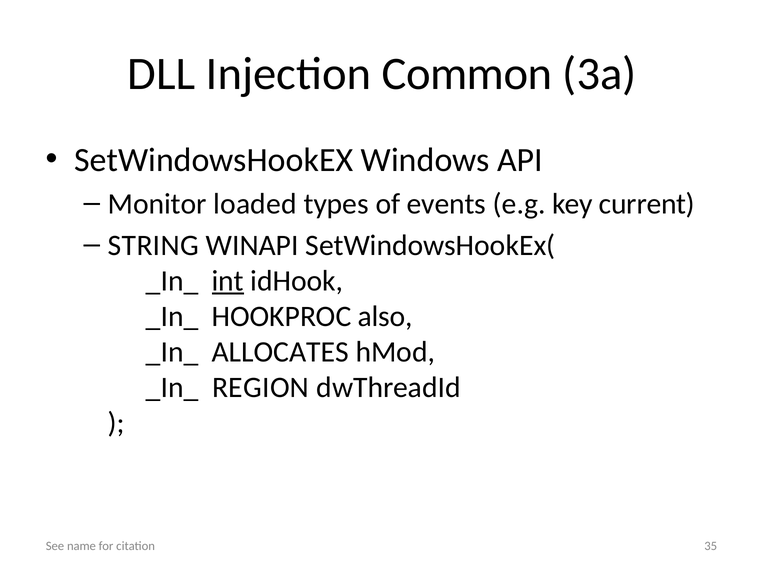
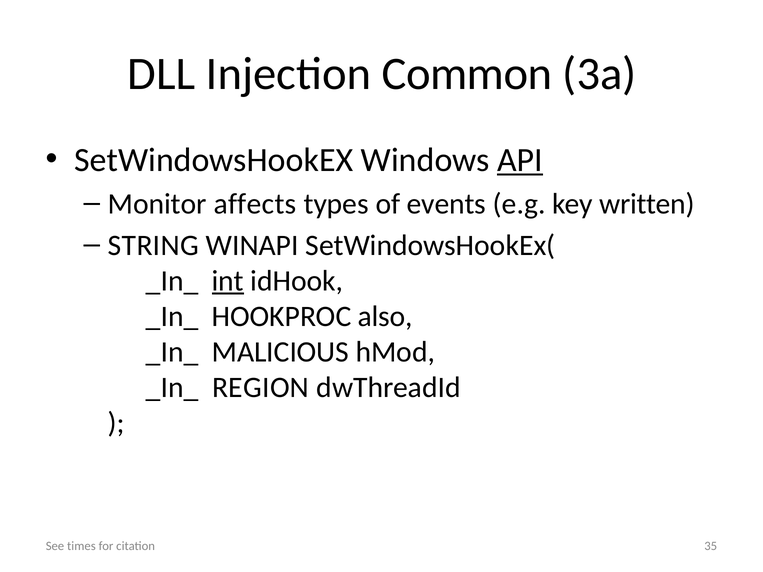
API underline: none -> present
loaded: loaded -> affects
current: current -> written
ALLOCATES: ALLOCATES -> MALICIOUS
name: name -> times
